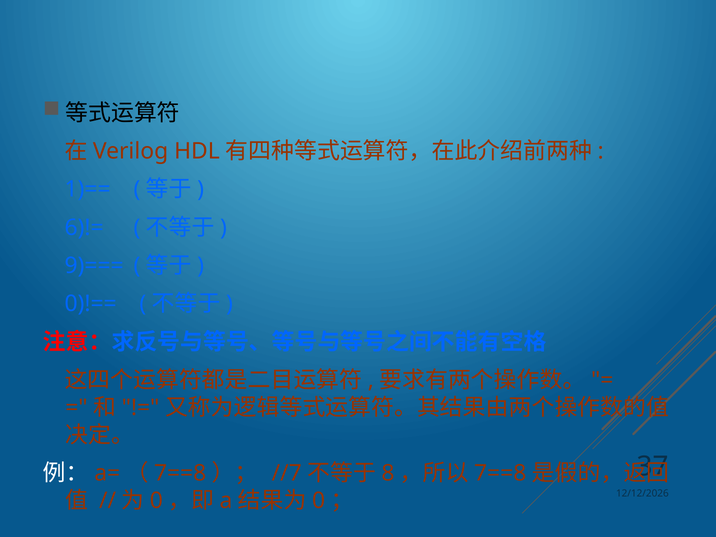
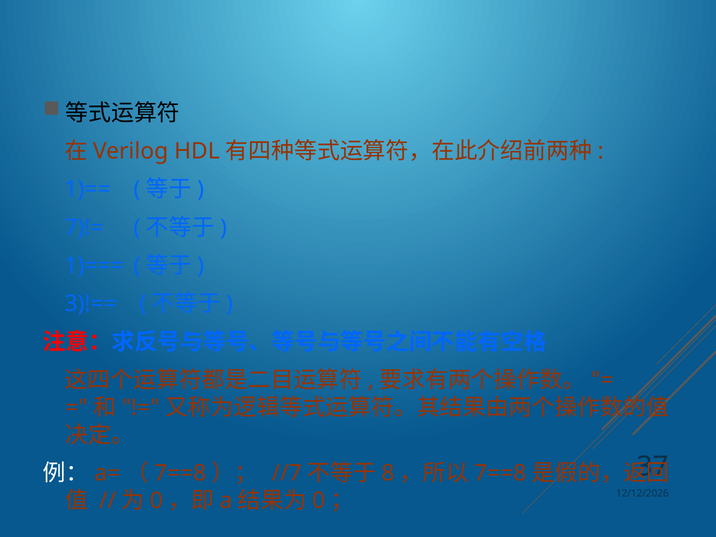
6)!=: 6)!= -> 7)!=
9)===: 9)=== -> 1)===
0)!==: 0)!== -> 3)!==
